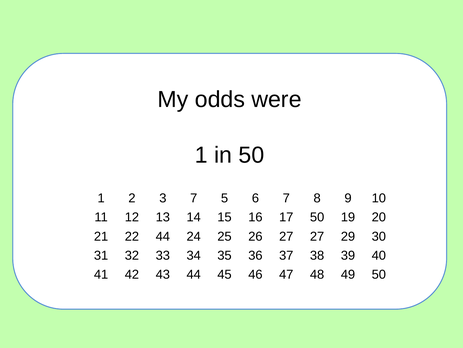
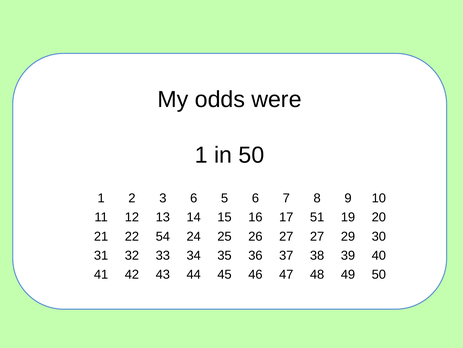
3 7: 7 -> 6
17 50: 50 -> 51
22 44: 44 -> 54
